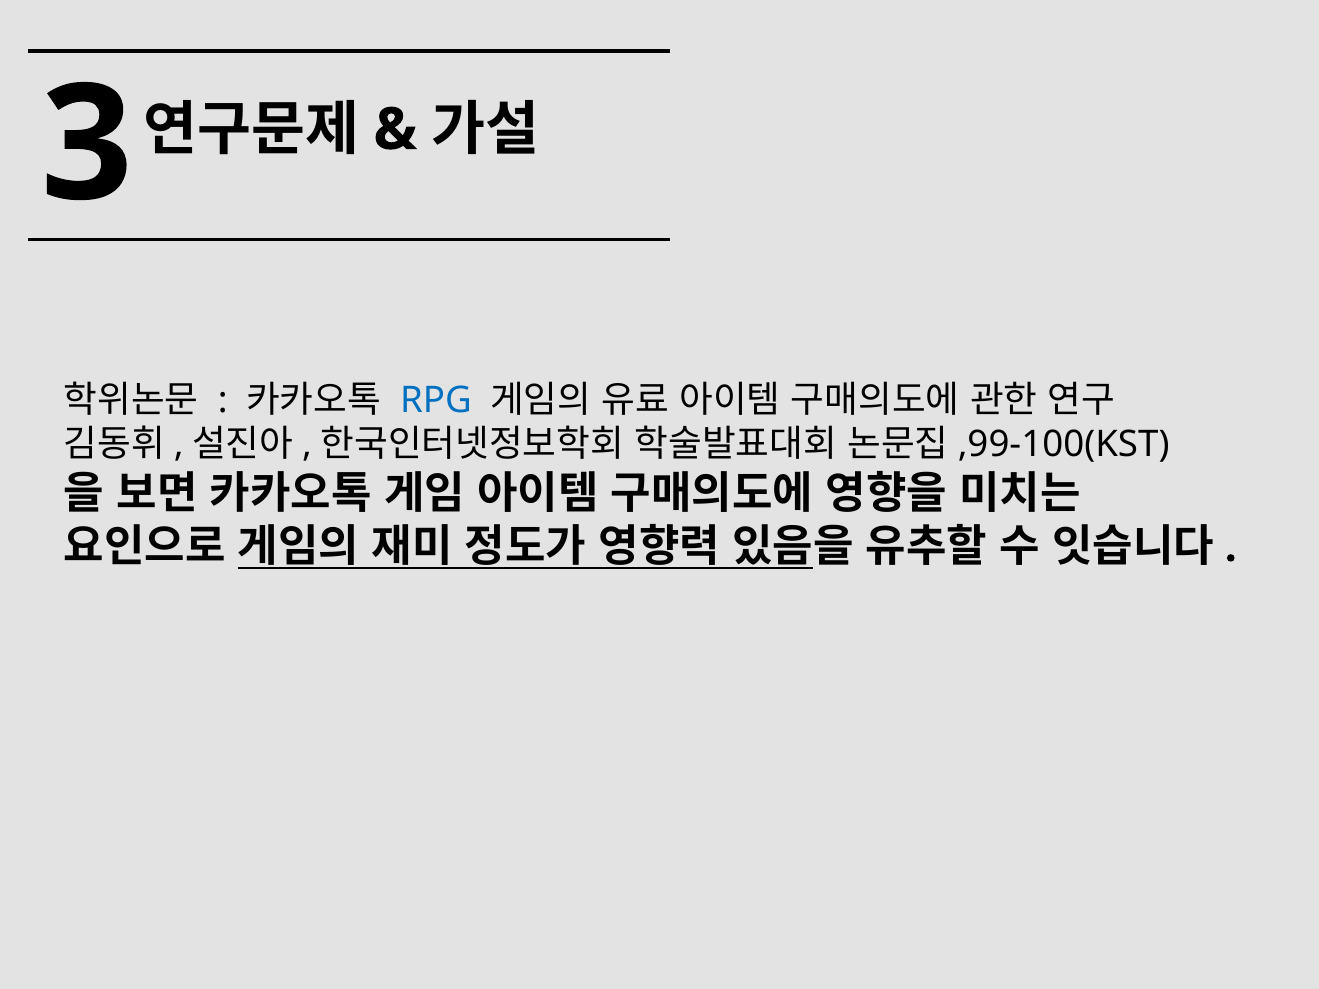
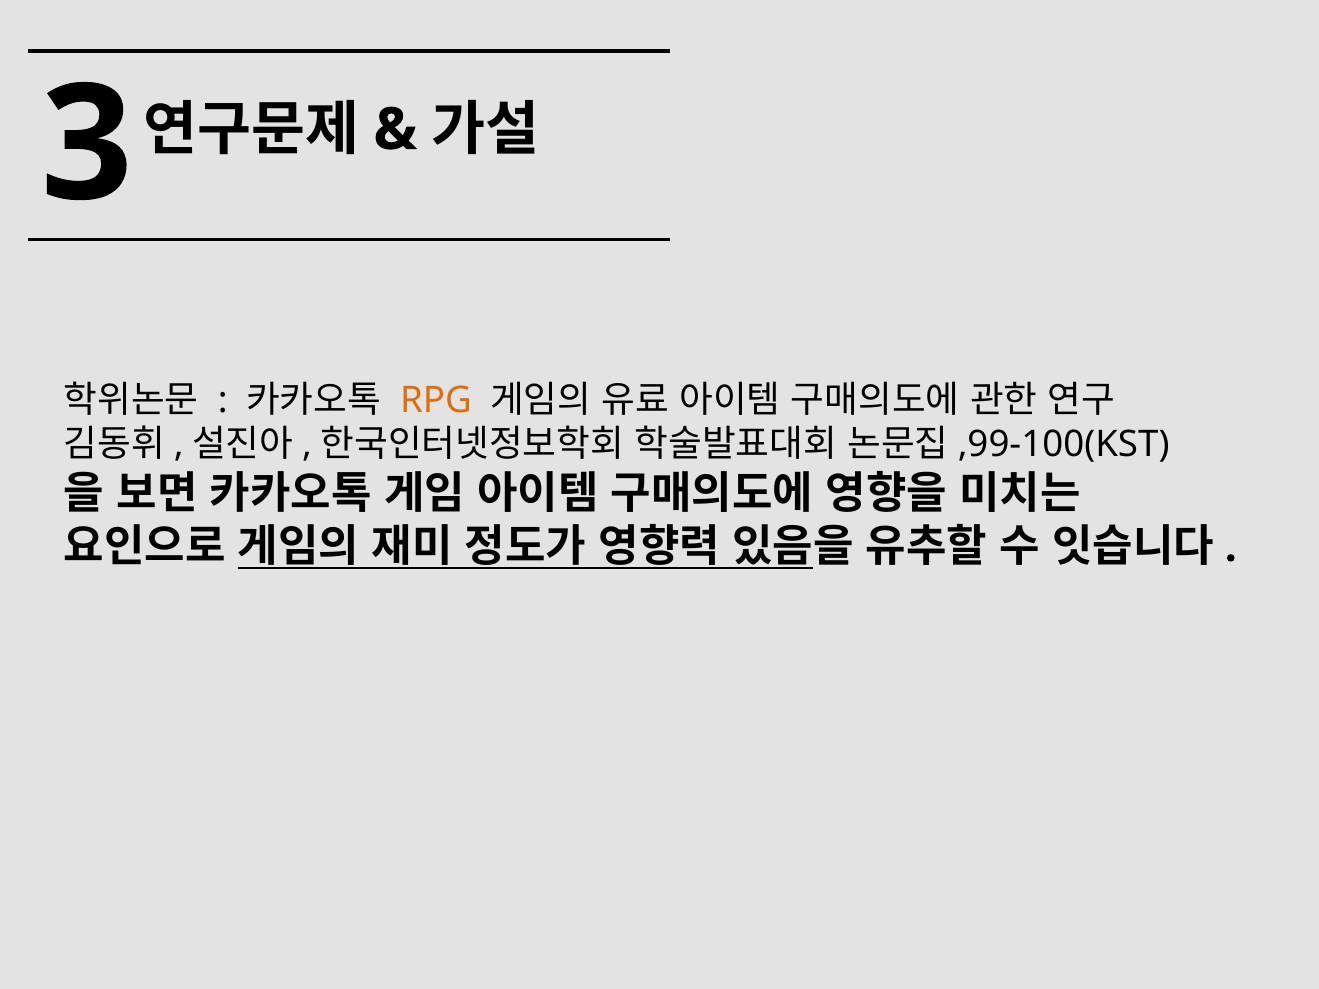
RPG colour: blue -> orange
